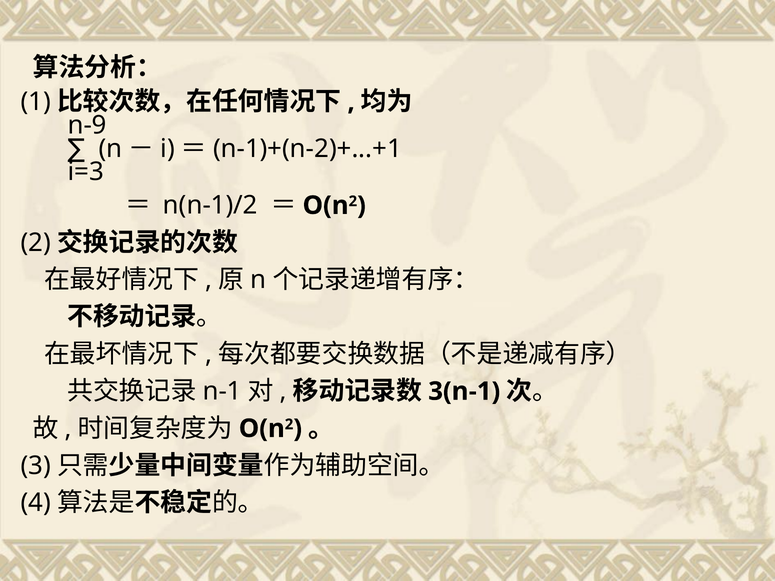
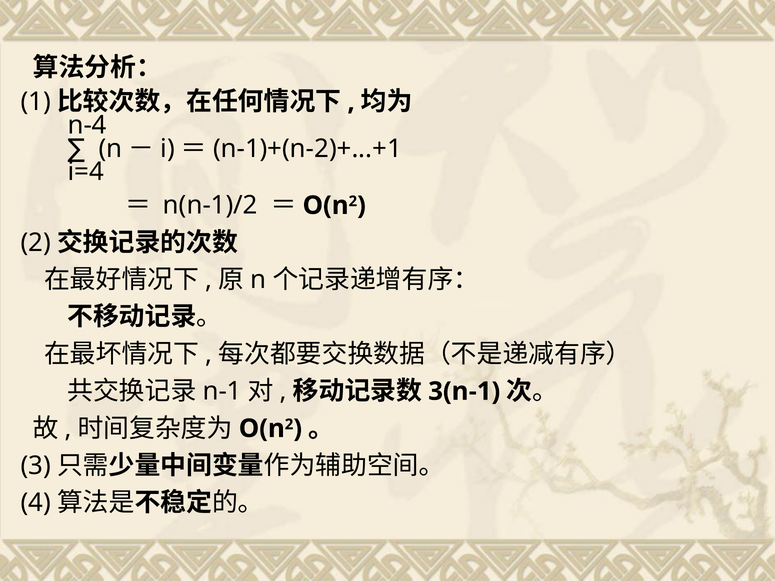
n-9: n-9 -> n-4
i=3: i=3 -> i=4
